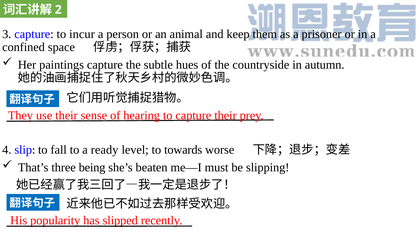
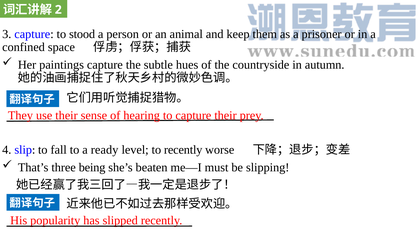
incur: incur -> stood
to towards: towards -> recently
